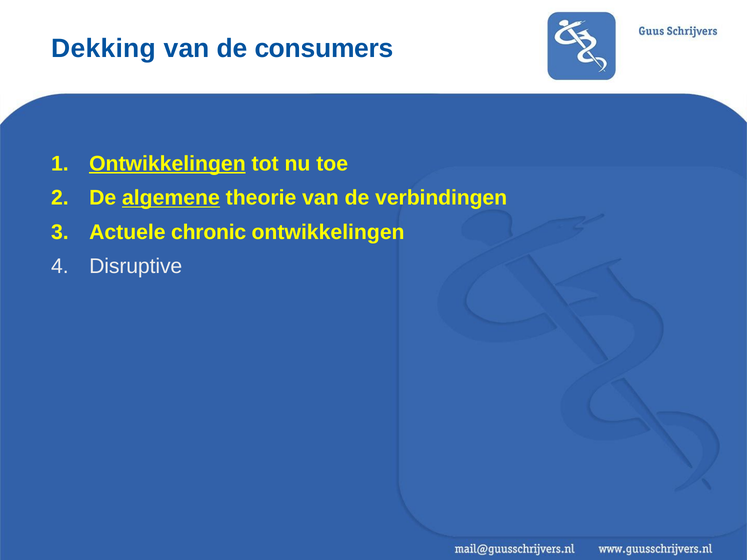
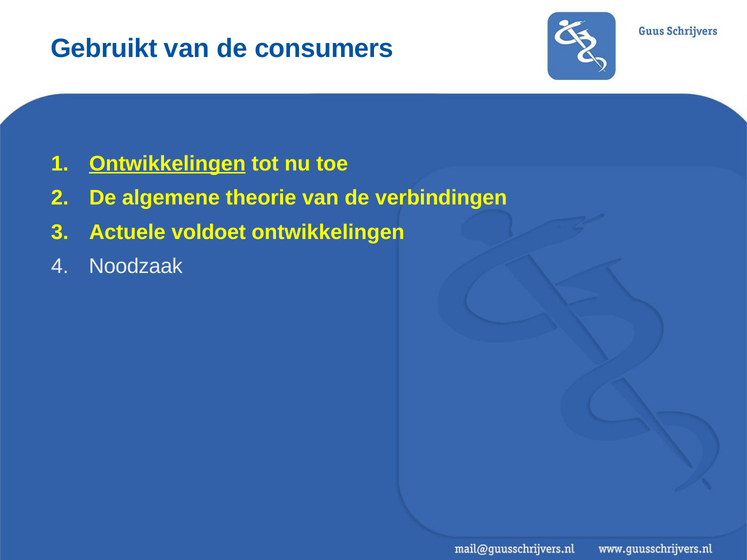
Dekking: Dekking -> Gebruikt
algemene underline: present -> none
chronic: chronic -> voldoet
Disruptive: Disruptive -> Noodzaak
